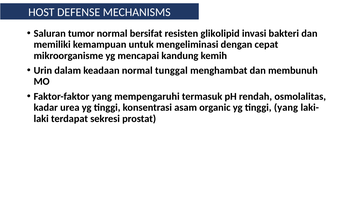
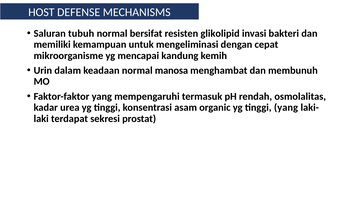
tumor: tumor -> tubuh
tunggal: tunggal -> manosa
